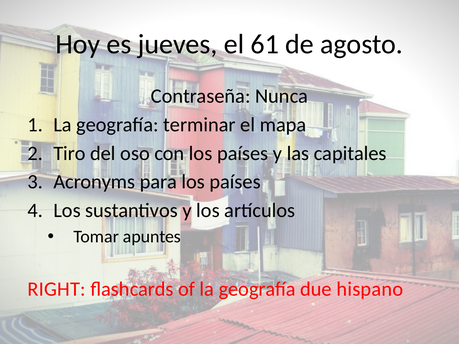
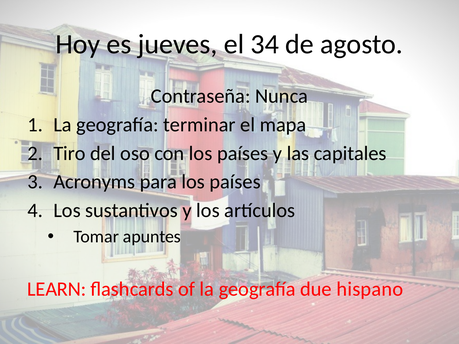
61: 61 -> 34
RIGHT: RIGHT -> LEARN
